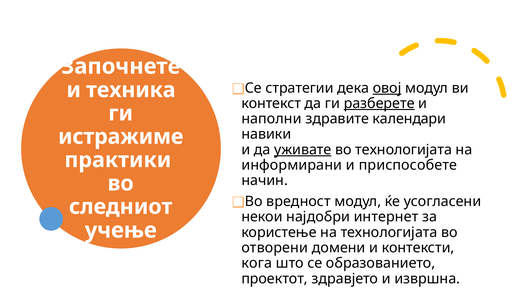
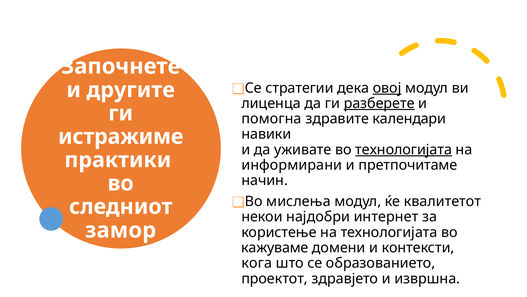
техника: техника -> другите
контекст: контекст -> лиценца
наполни: наполни -> помогна
уживате underline: present -> none
технологијата at (404, 149) underline: none -> present
приспособете: приспособете -> претпочитаме
вредност: вредност -> мислења
усогласени: усогласени -> квалитетот
учење: учење -> замор
отворени: отворени -> кажуваме
